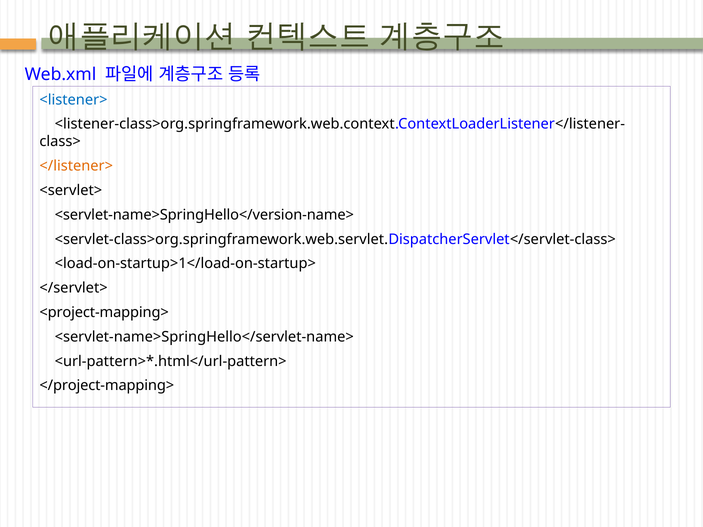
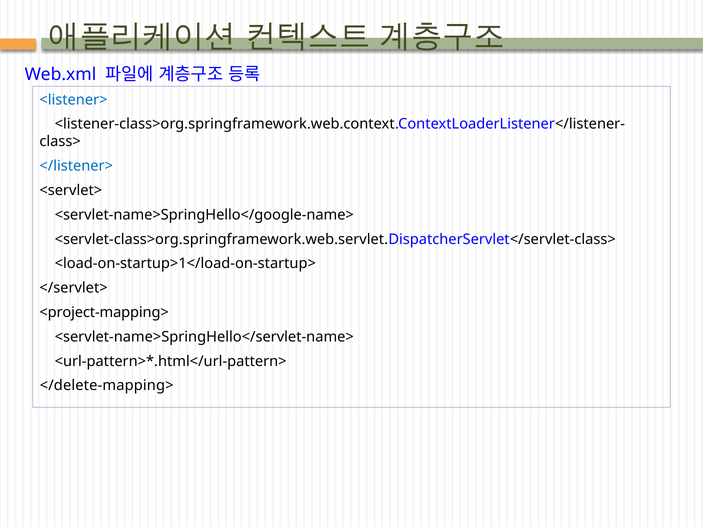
</listener> colour: orange -> blue
<servlet-name>SpringHello</version-name>: <servlet-name>SpringHello</version-name> -> <servlet-name>SpringHello</google-name>
</project-mapping>: </project-mapping> -> </delete-mapping>
